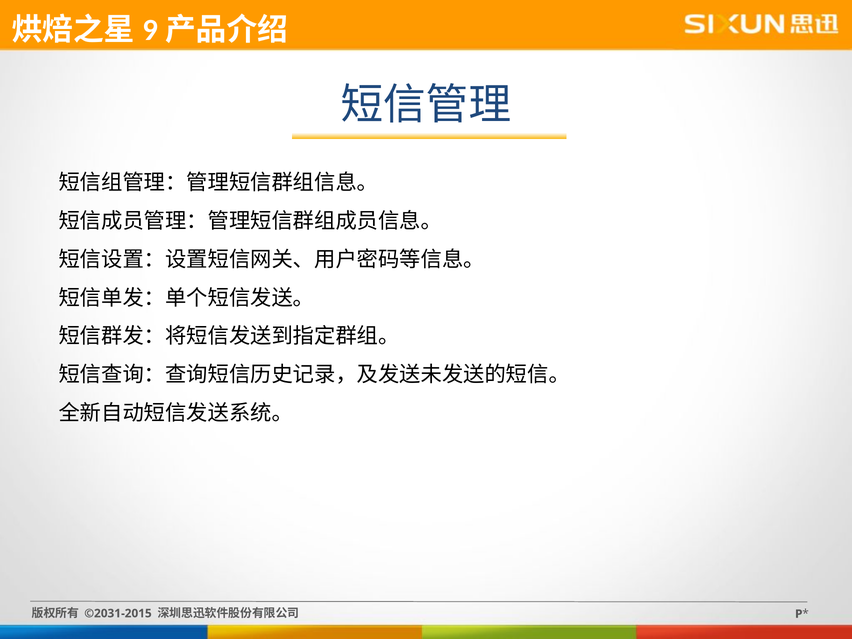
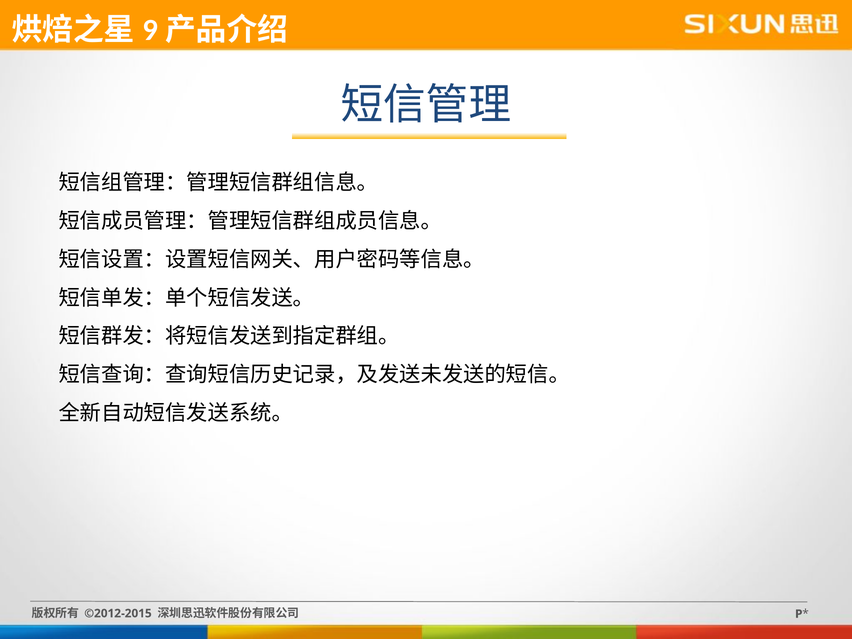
©2031-2015: ©2031-2015 -> ©2012-2015
